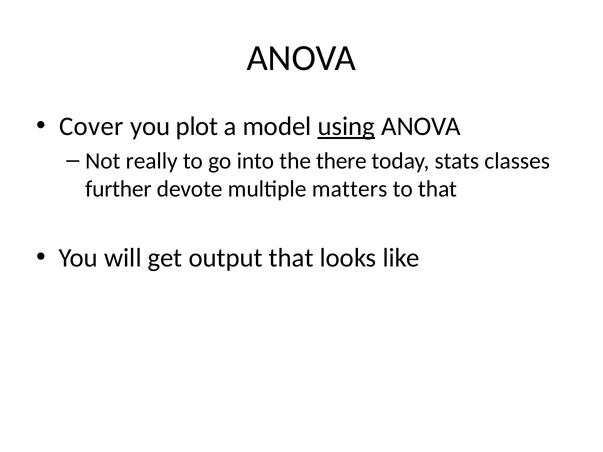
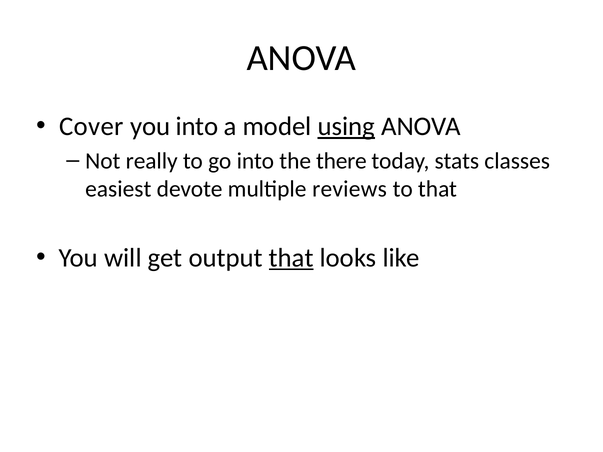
you plot: plot -> into
further: further -> easiest
matters: matters -> reviews
that at (291, 258) underline: none -> present
